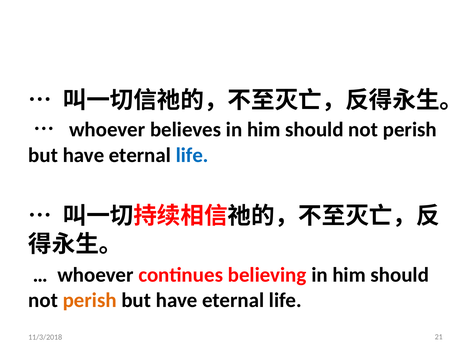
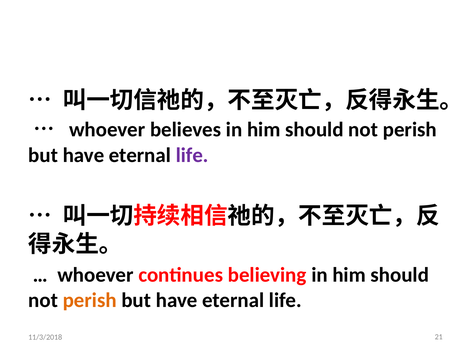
life at (192, 155) colour: blue -> purple
